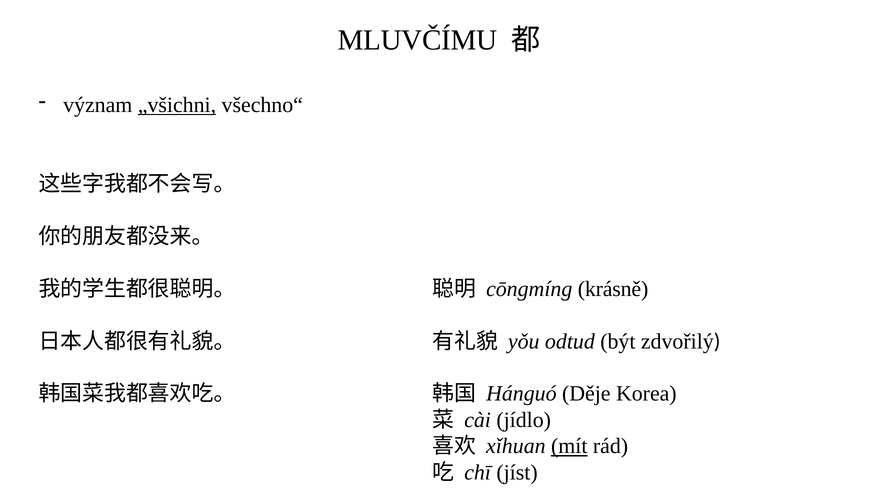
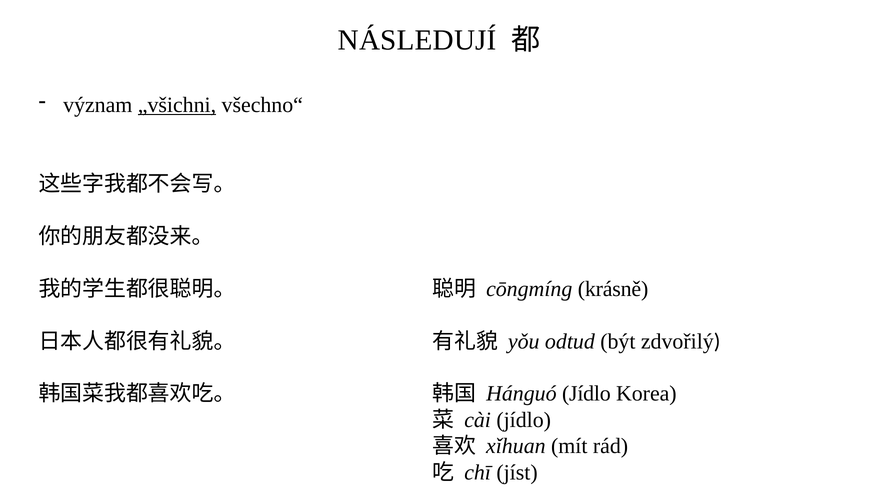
MLUVČÍMU: MLUVČÍMU -> NÁSLEDUJÍ
Hánguó Děje: Děje -> Jídlo
mít underline: present -> none
